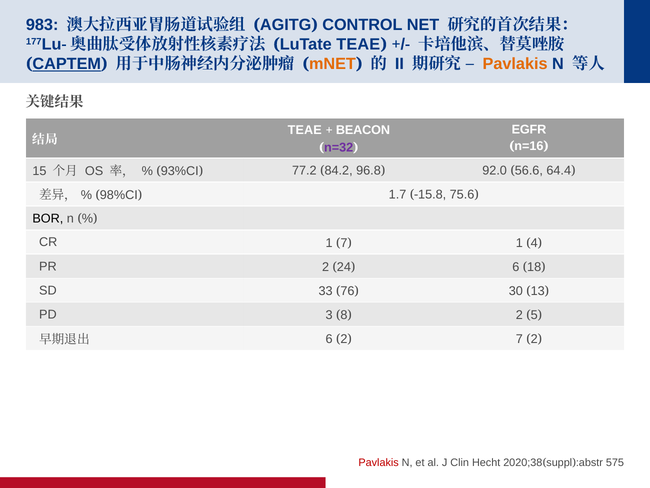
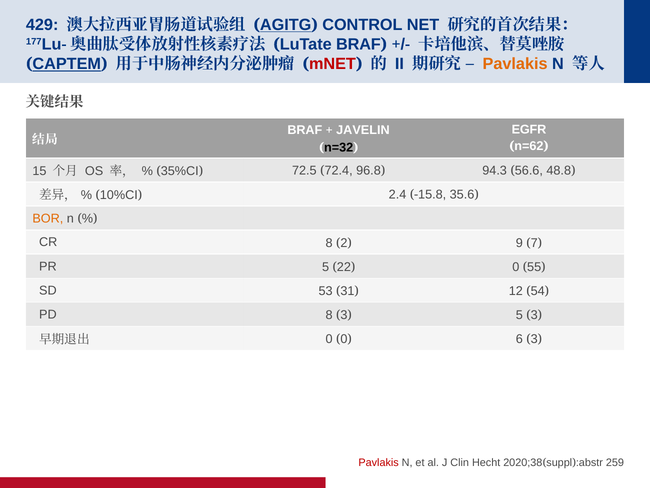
983: 983 -> 429
AGITG underline: none -> present
LuTate TEAE: TEAE -> BRAF
mNET colour: orange -> red
TEAE at (305, 130): TEAE -> BRAF
BEACON: BEACON -> JAVELIN
n=16: n=16 -> n=62
n=32 colour: purple -> black
93%CI: 93%CI -> 35%CI
77.2: 77.2 -> 72.5
84.2: 84.2 -> 72.4
92.0: 92.0 -> 94.3
64.4: 64.4 -> 48.8
98%CI: 98%CI -> 10%CI
1.7: 1.7 -> 2.4
75.6: 75.6 -> 35.6
BOR colour: black -> orange
CR 1: 1 -> 8
7 at (344, 243): 7 -> 2
1 at (519, 243): 1 -> 9
4: 4 -> 7
PR 2: 2 -> 5
24: 24 -> 22
6 at (516, 267): 6 -> 0
18: 18 -> 55
33: 33 -> 53
76: 76 -> 31
30: 30 -> 12
13: 13 -> 54
PD 3: 3 -> 8
8 at (344, 315): 8 -> 3
2 at (519, 315): 2 -> 5
5 at (534, 315): 5 -> 3
6 at (329, 339): 6 -> 0
2 at (344, 339): 2 -> 0
7 at (519, 339): 7 -> 6
2 at (534, 339): 2 -> 3
575: 575 -> 259
